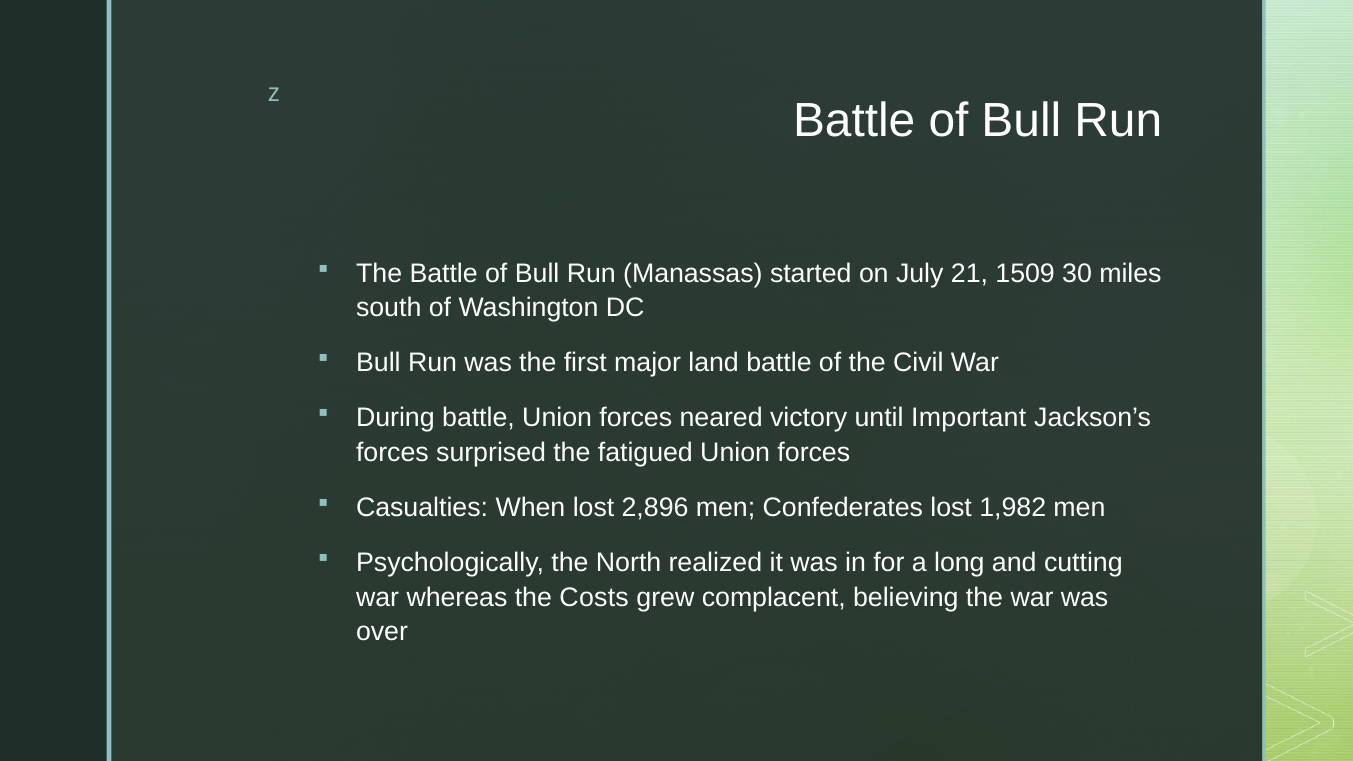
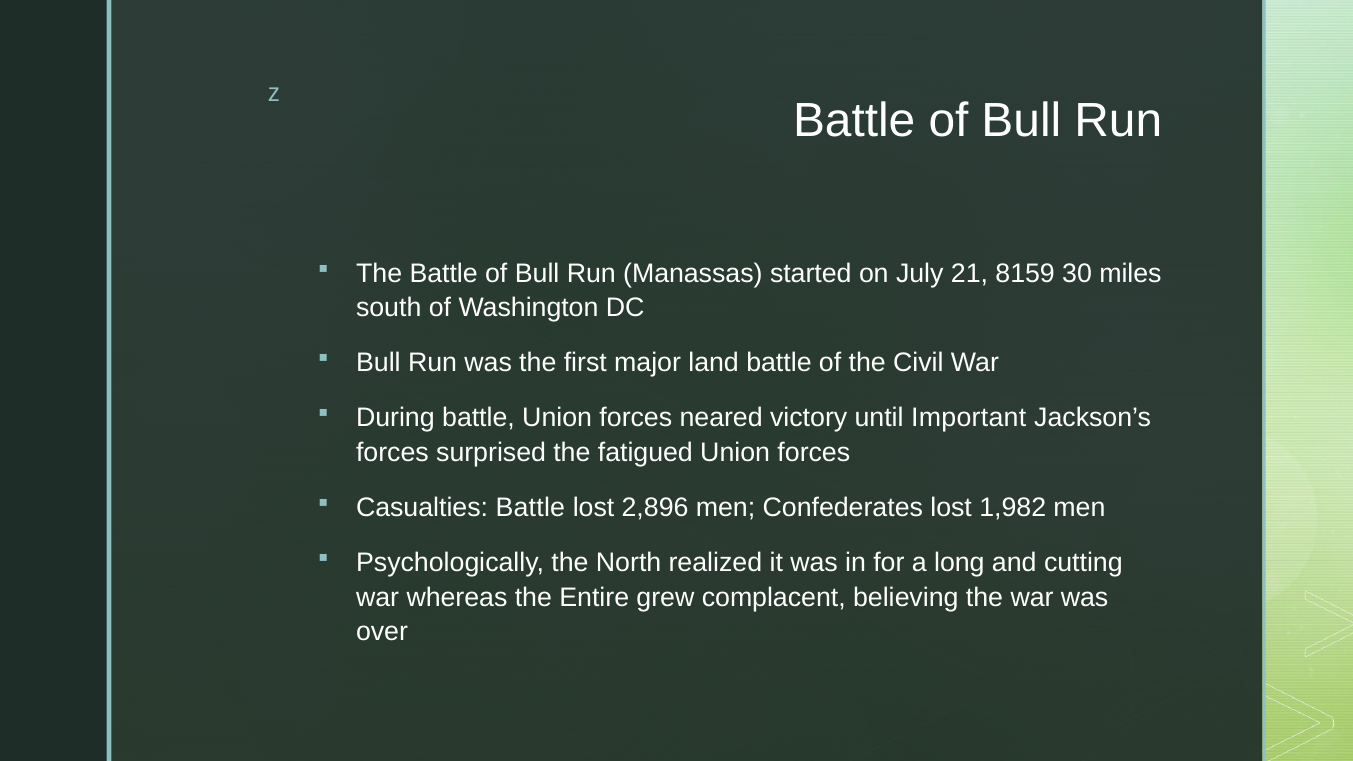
1509: 1509 -> 8159
Casualties When: When -> Battle
Costs: Costs -> Entire
